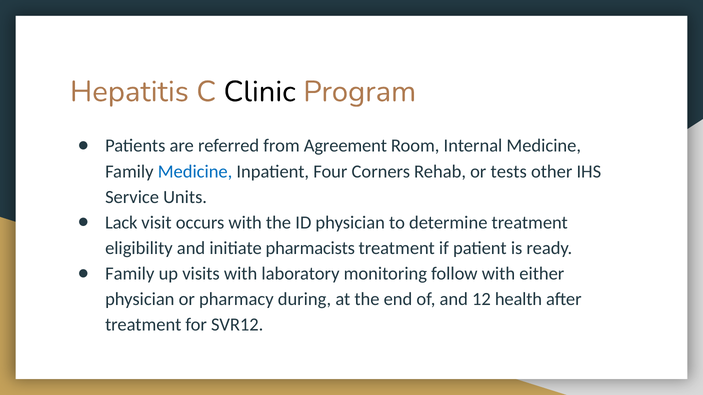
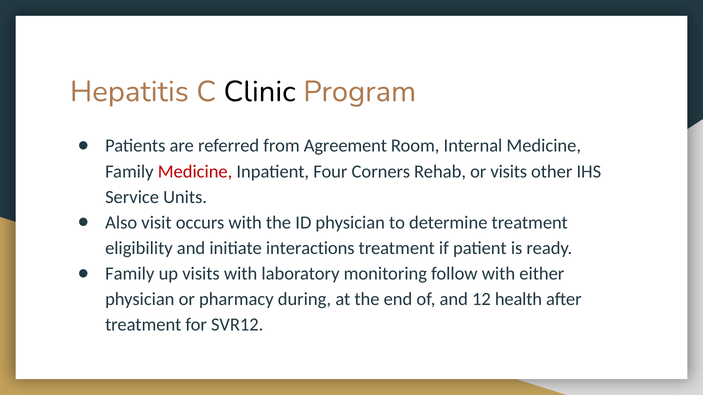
Medicine at (195, 172) colour: blue -> red
or tests: tests -> visits
Lack: Lack -> Also
pharmacists: pharmacists -> interactions
